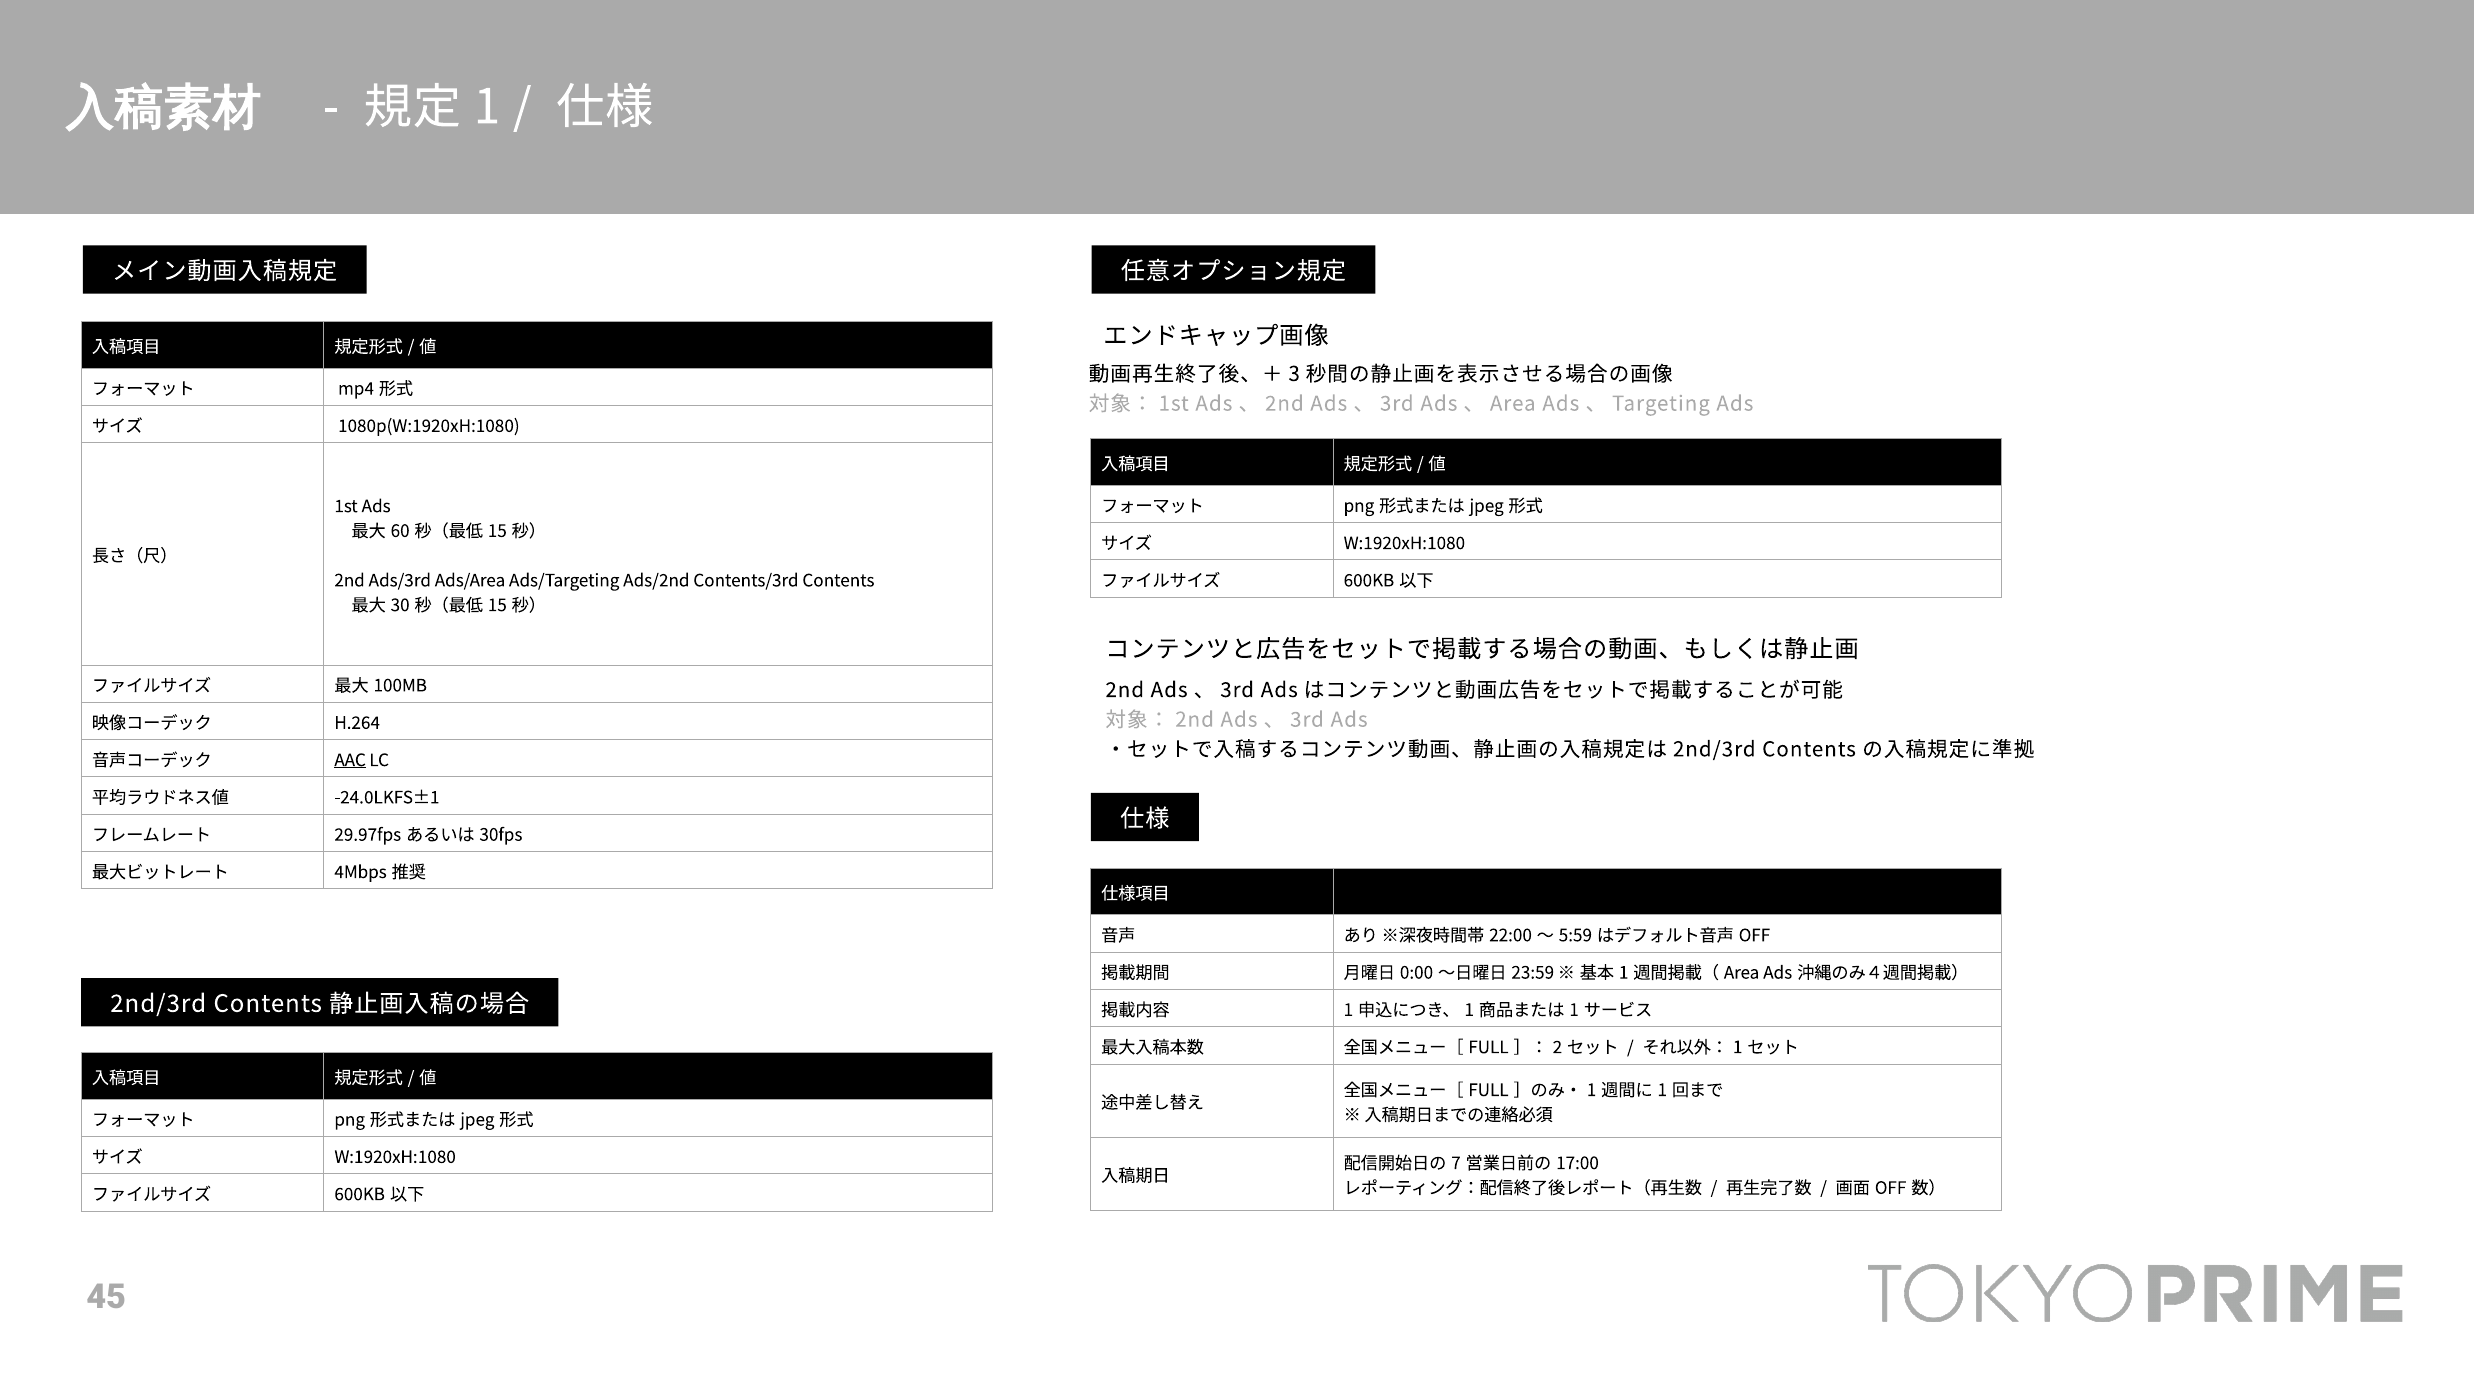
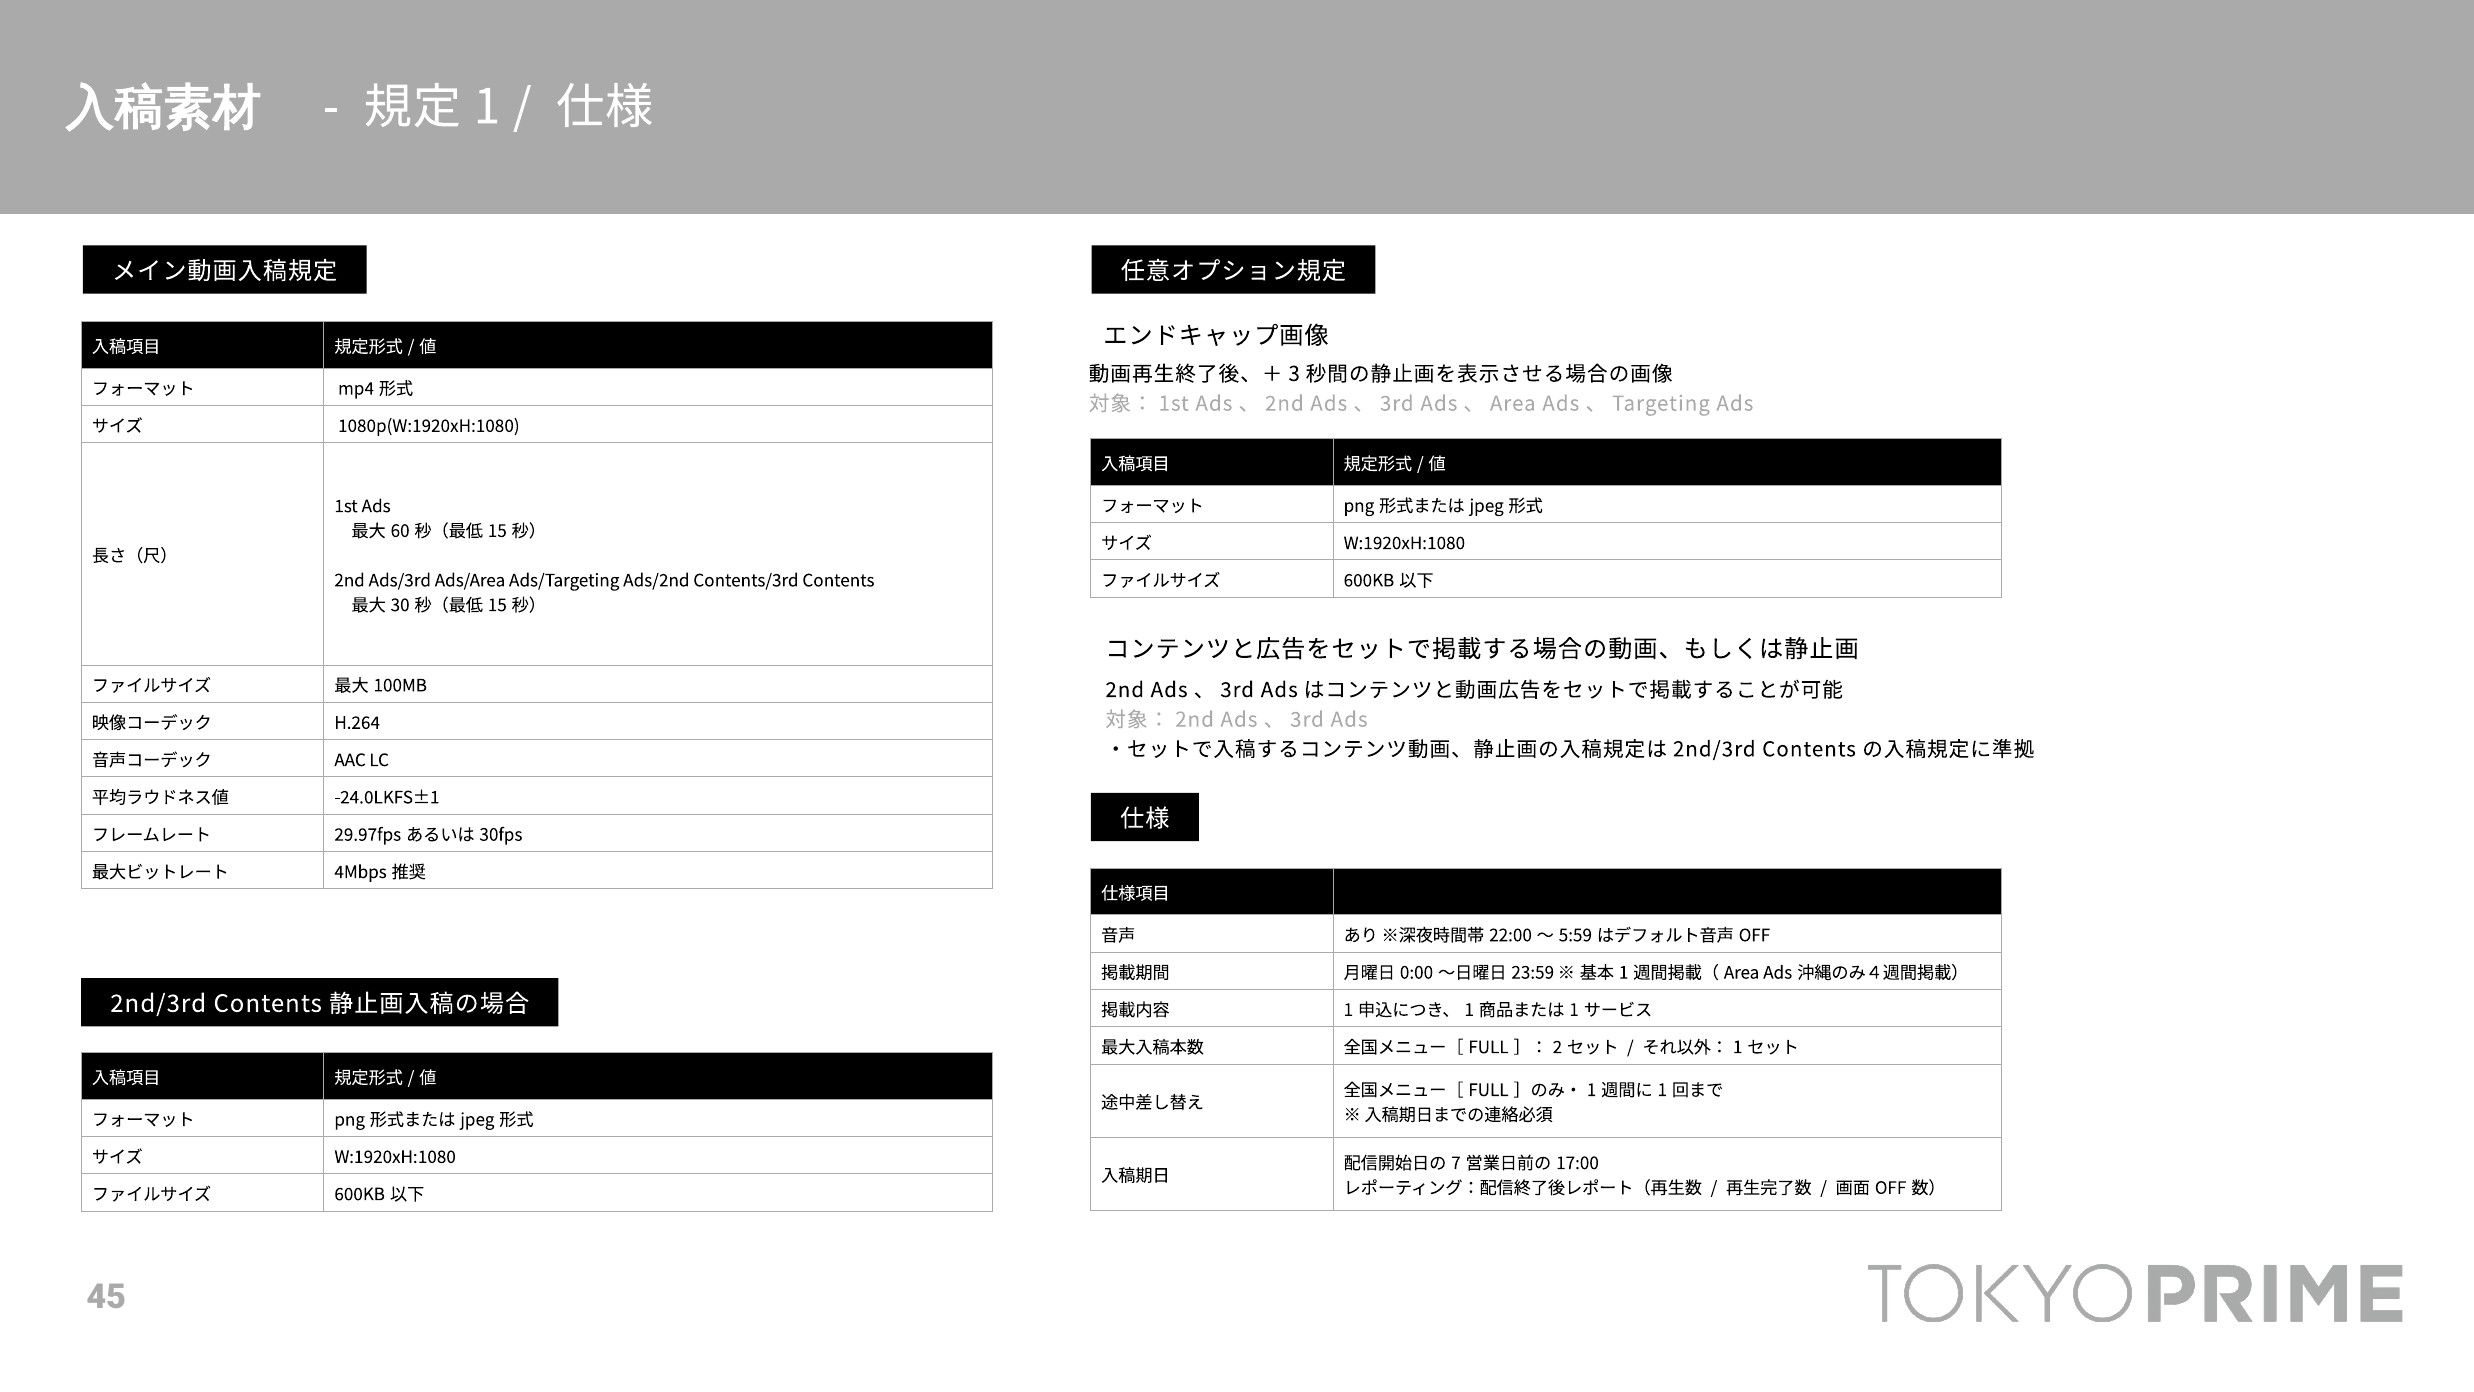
AAC underline: present -> none
